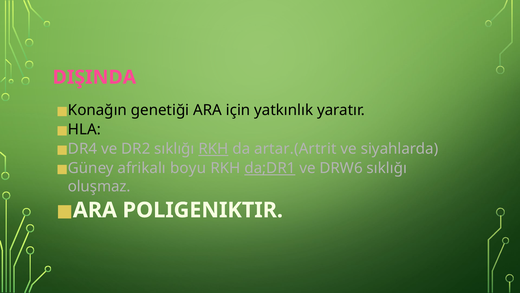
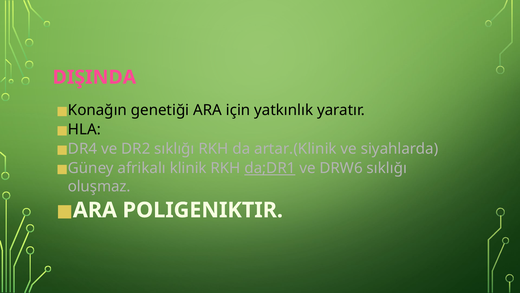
RKH at (213, 149) underline: present -> none
artar.(Artrit: artar.(Artrit -> artar.(Klinik
boyu: boyu -> klinik
